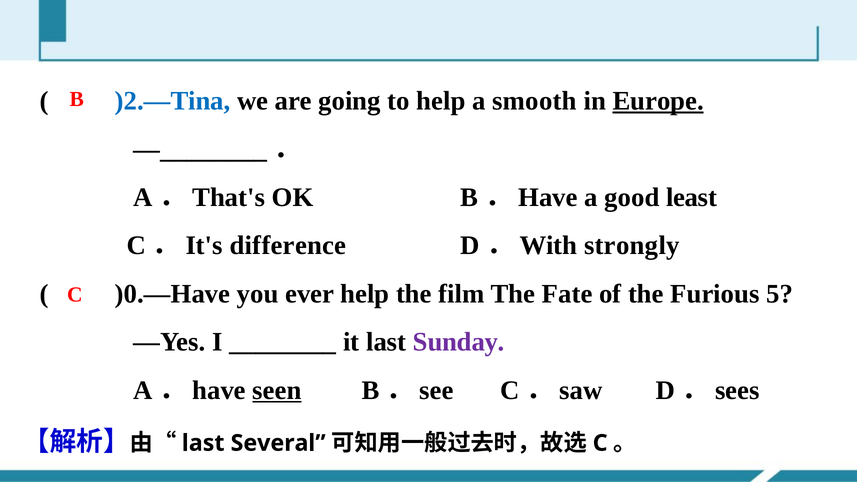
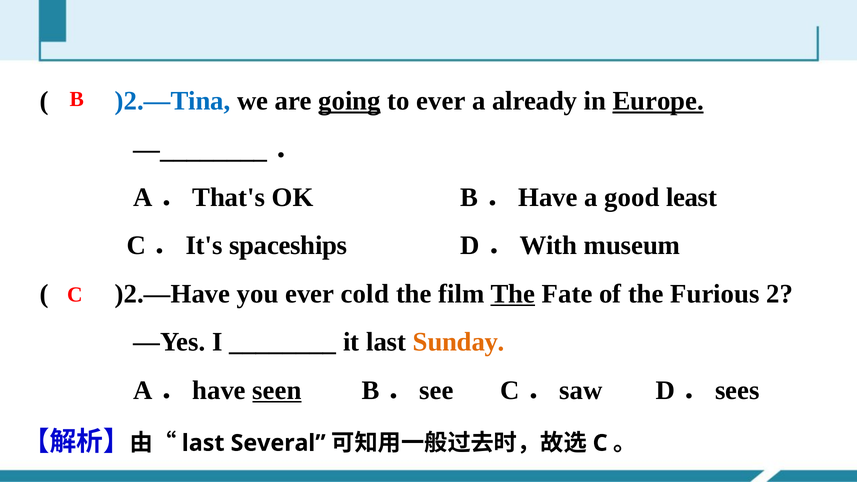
going underline: none -> present
to help: help -> ever
smooth: smooth -> already
difference: difference -> spaceships
strongly: strongly -> museum
)0.—Have: )0.—Have -> )2.—Have
ever help: help -> cold
The at (513, 294) underline: none -> present
5: 5 -> 2
Sunday colour: purple -> orange
